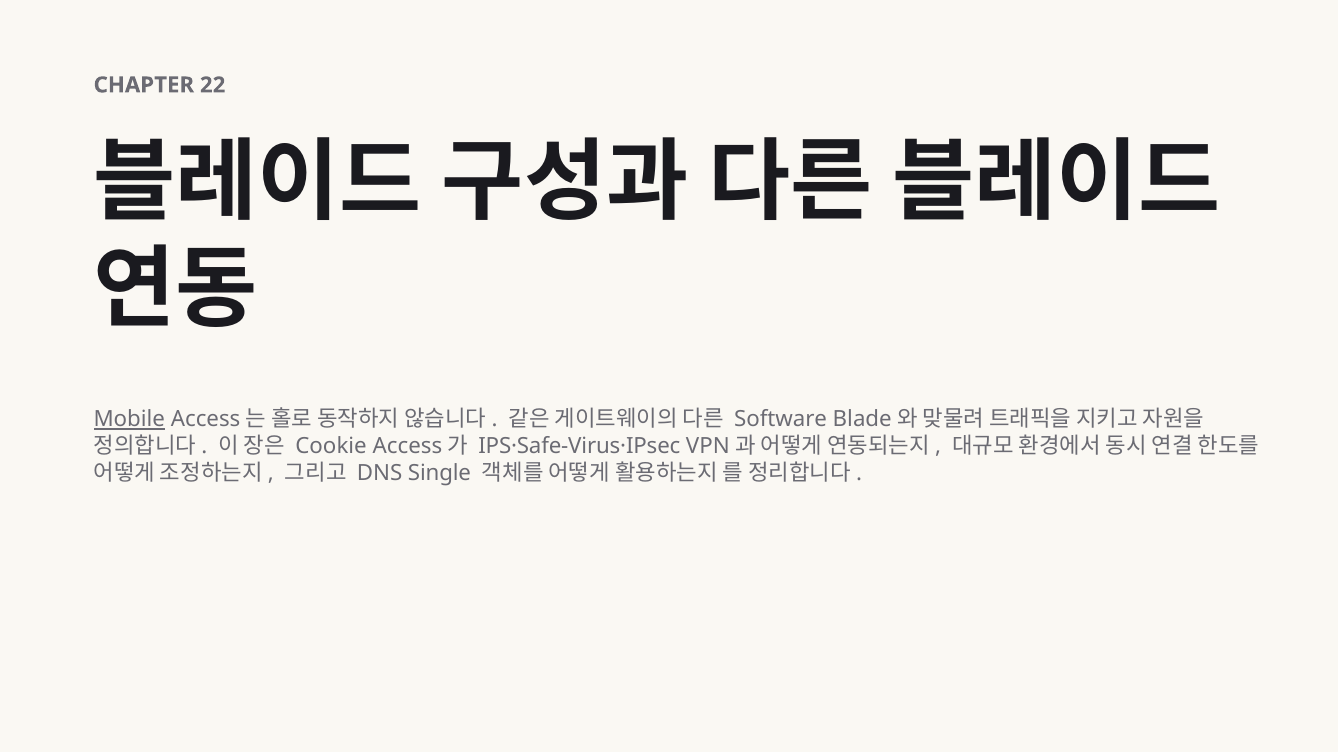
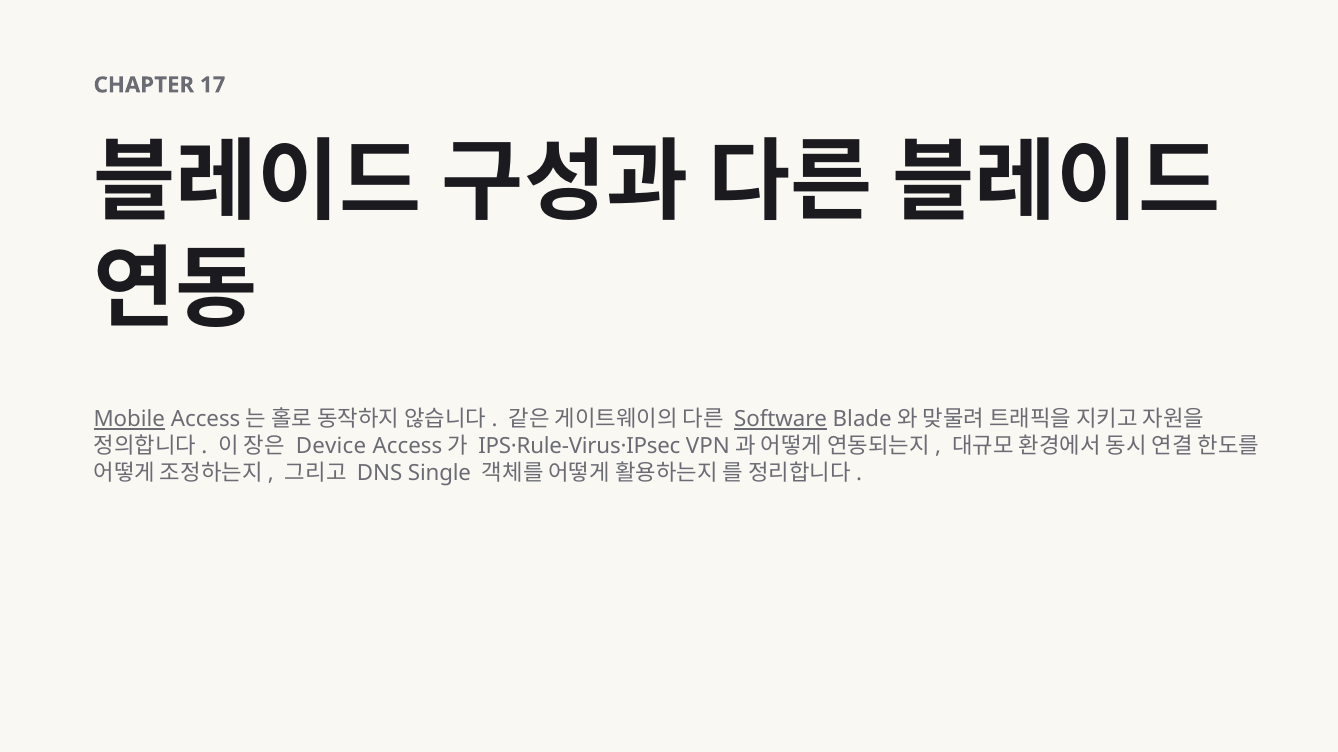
22: 22 -> 17
Software underline: none -> present
Cookie: Cookie -> Device
IPS·Safe-Virus·IPsec: IPS·Safe-Virus·IPsec -> IPS·Rule-Virus·IPsec
